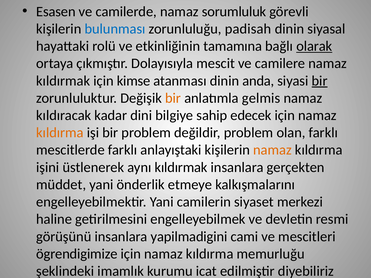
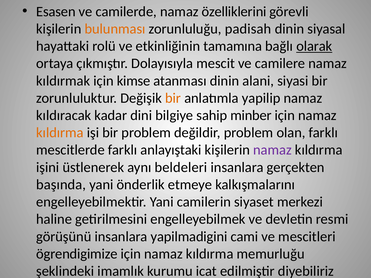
sorumluluk: sorumluluk -> özelliklerini
bulunması colour: blue -> orange
anda: anda -> alani
bir at (320, 81) underline: present -> none
gelmis: gelmis -> yapilip
edecek: edecek -> minber
namaz at (272, 150) colour: orange -> purple
aynı kıldırmak: kıldırmak -> beldeleri
müddet: müddet -> başında
